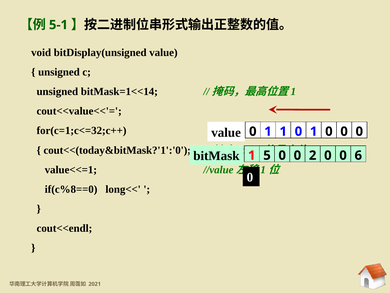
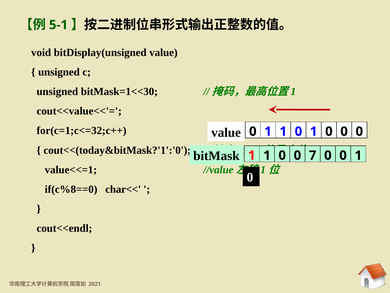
bitMask=1<<14: bitMask=1<<14 -> bitMask=1<<30
5 at (267, 155): 5 -> 1
2: 2 -> 7
6 at (358, 155): 6 -> 1
long<<: long<< -> char<<
